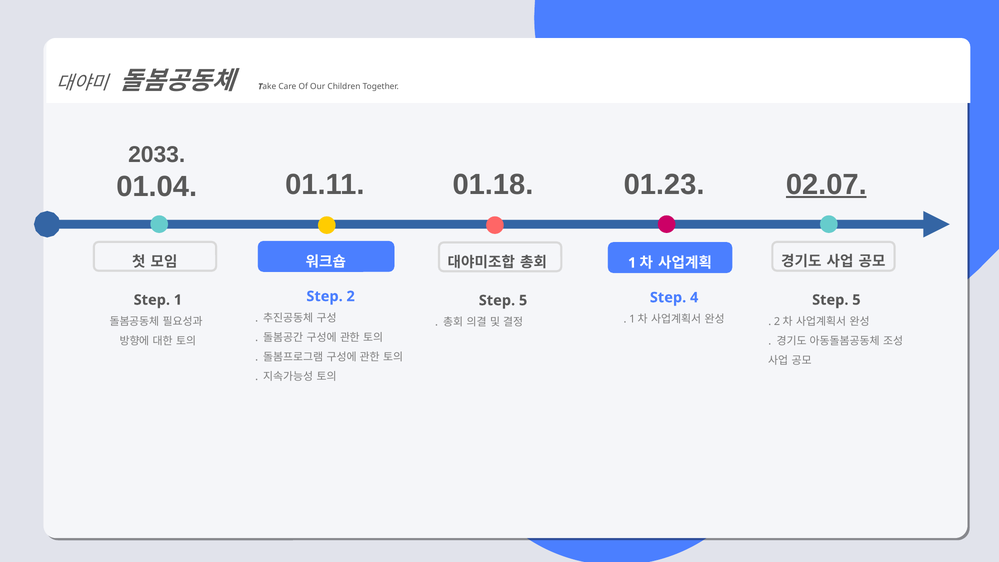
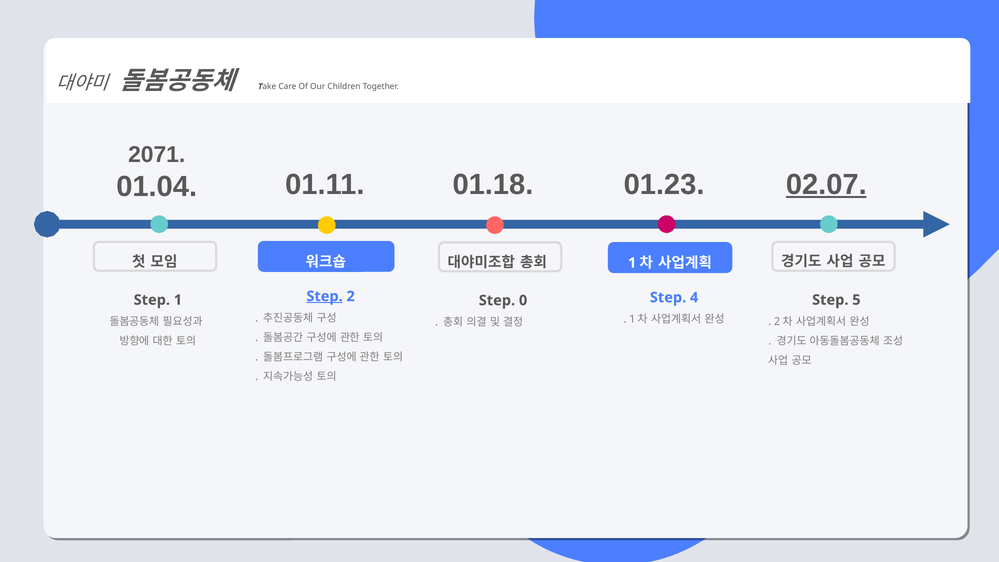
2033: 2033 -> 2071
Step at (325, 296) underline: none -> present
5 at (523, 300): 5 -> 0
